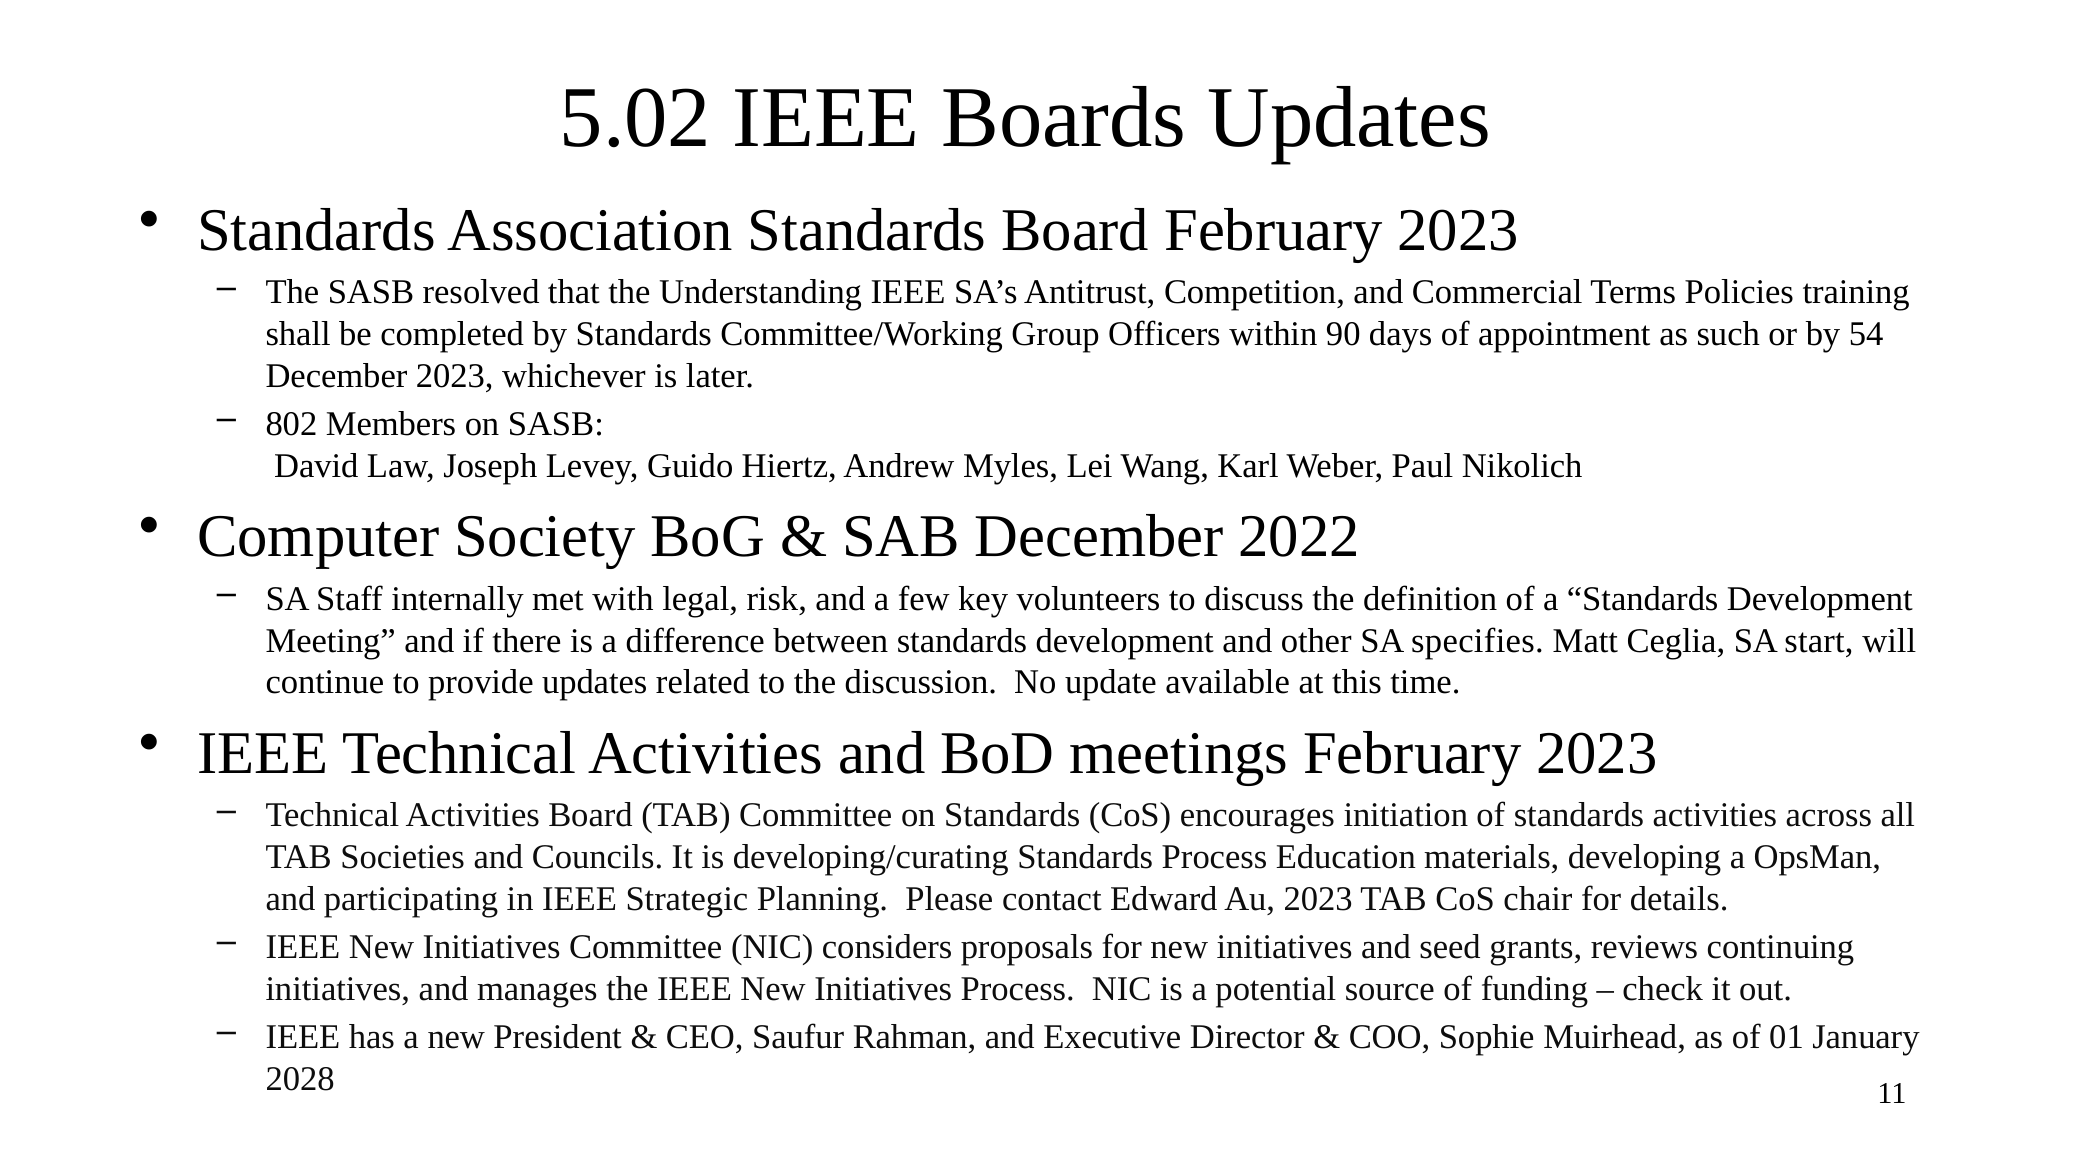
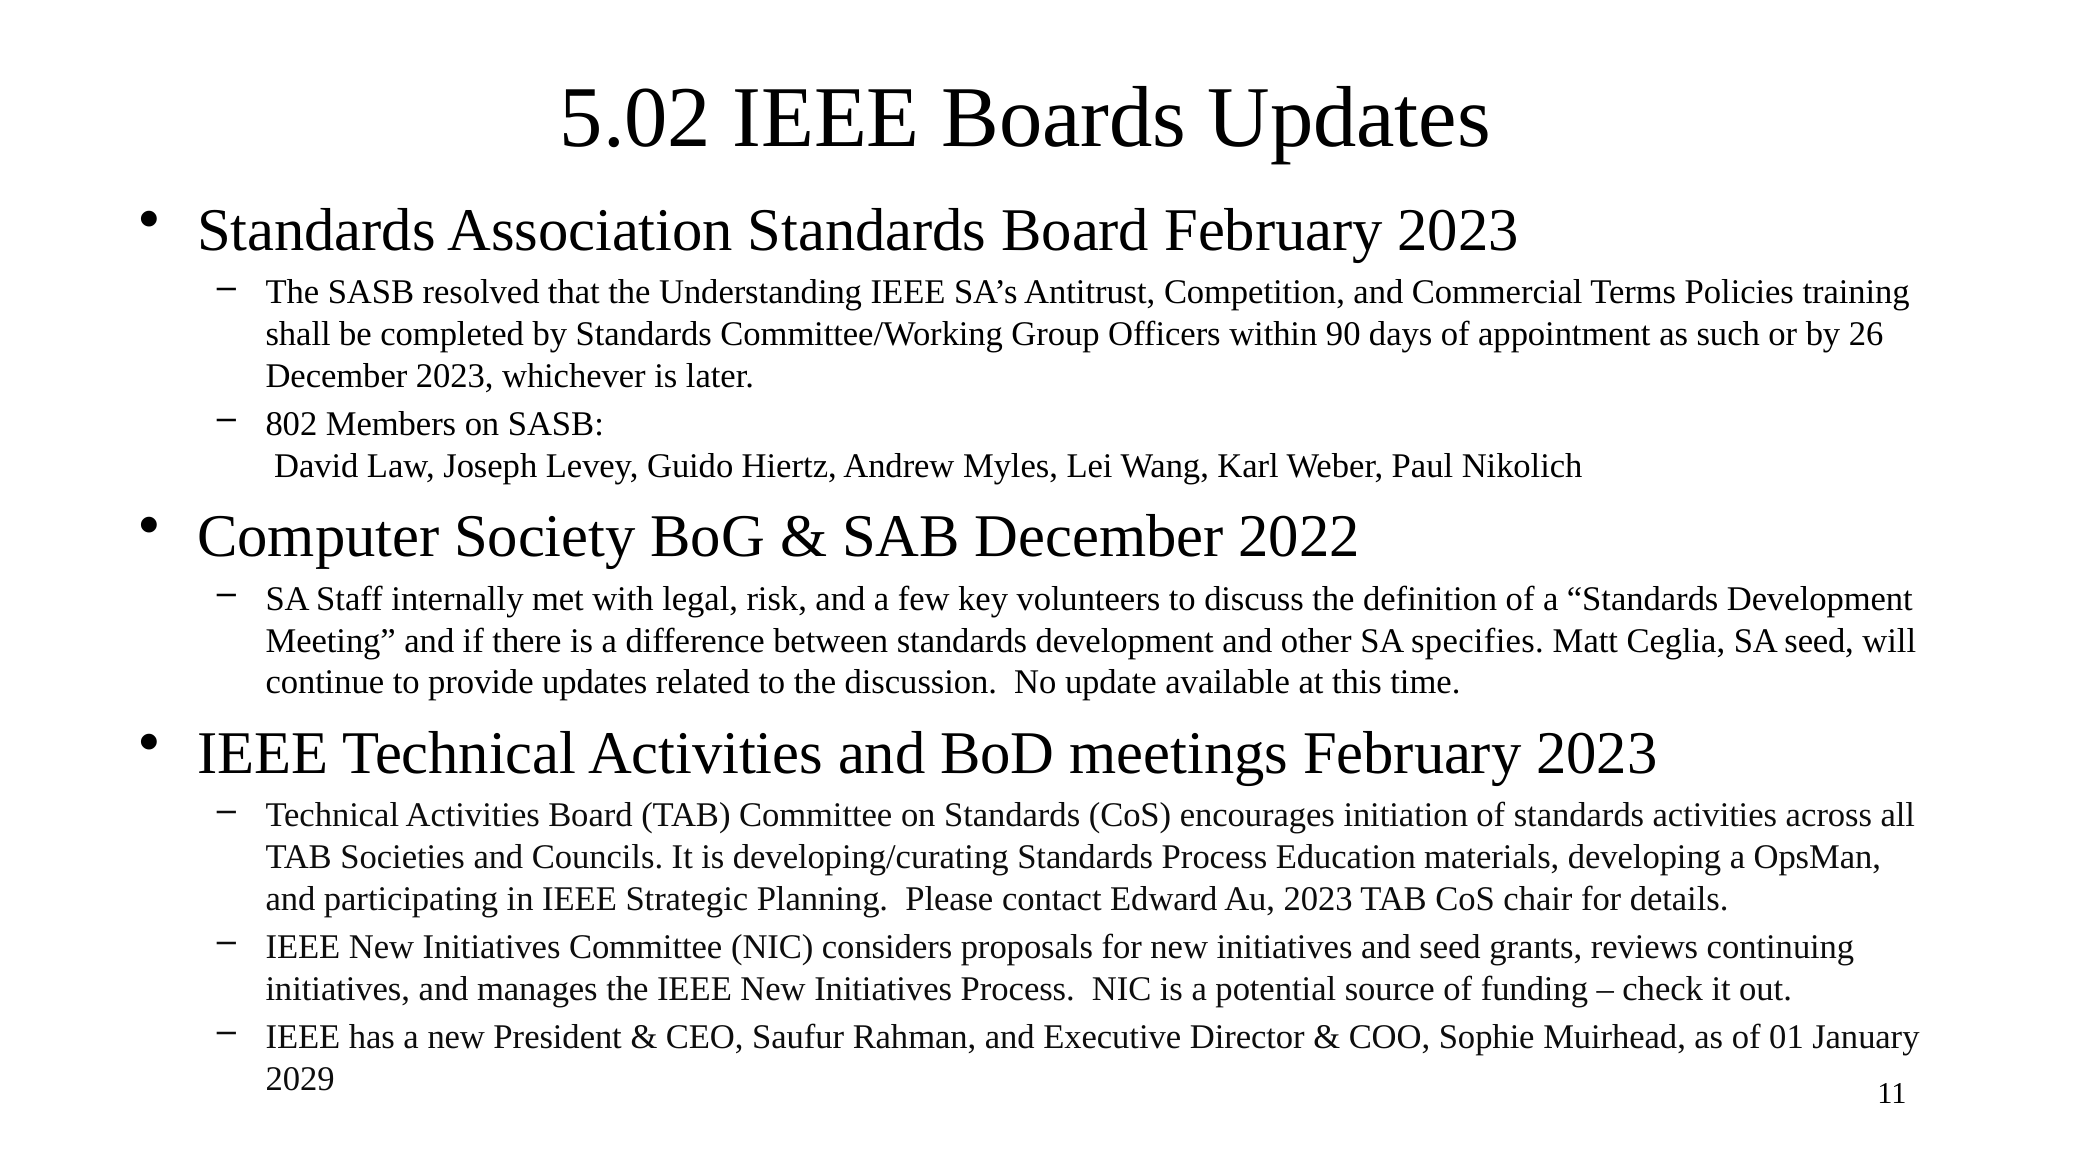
54: 54 -> 26
SA start: start -> seed
2028: 2028 -> 2029
